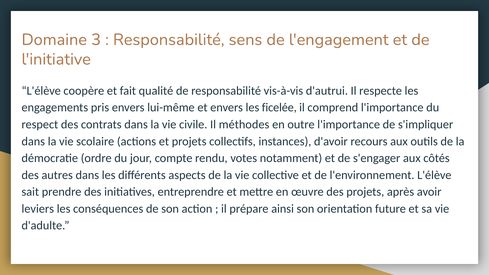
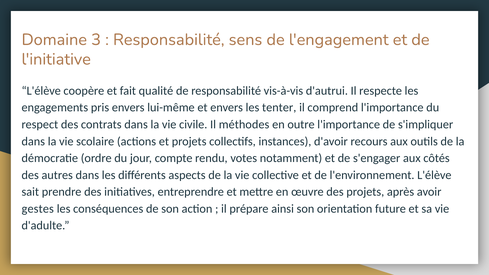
ficelée: ficelée -> tenter
leviers: leviers -> gestes
